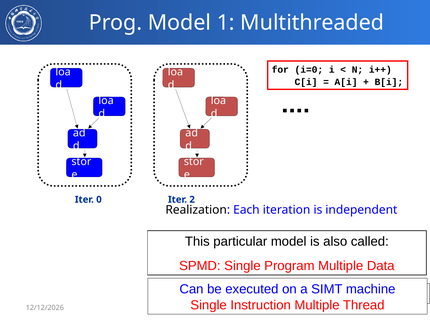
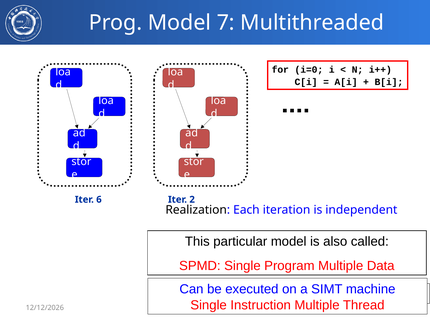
1: 1 -> 7
0: 0 -> 6
